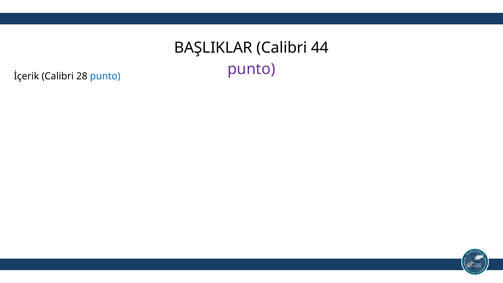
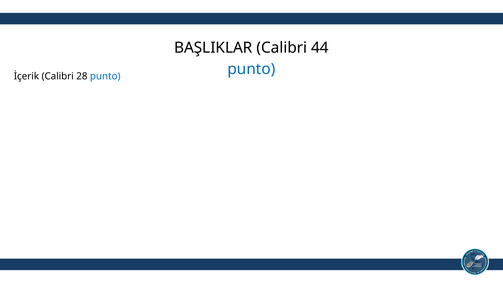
punto at (251, 69) colour: purple -> blue
